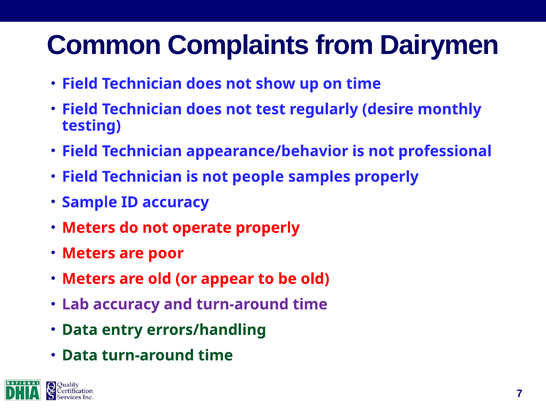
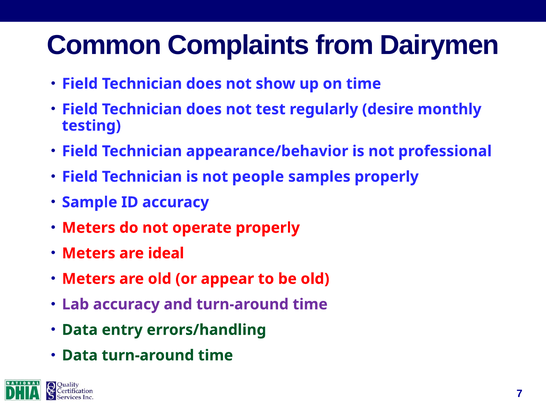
poor: poor -> ideal
